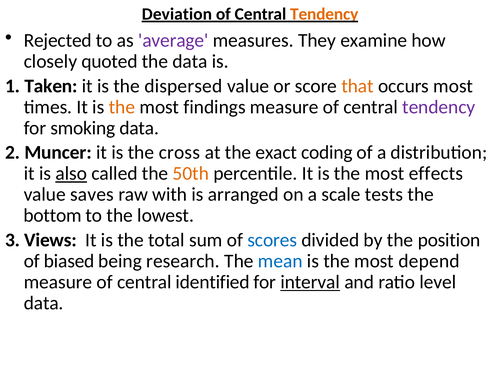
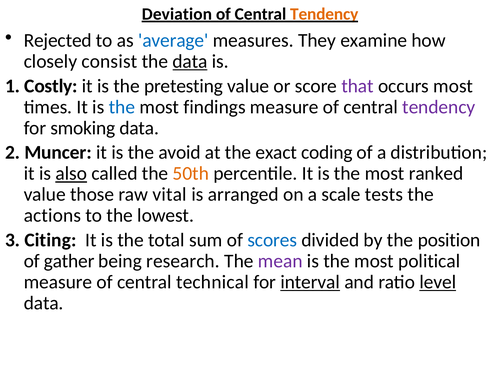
average colour: purple -> blue
quoted: quoted -> consist
data at (190, 62) underline: none -> present
Taken: Taken -> Costly
dispersed: dispersed -> pretesting
that colour: orange -> purple
the at (122, 107) colour: orange -> blue
cross: cross -> avoid
effects: effects -> ranked
saves: saves -> those
with: with -> vital
bottom: bottom -> actions
Views: Views -> Citing
biased: biased -> gather
mean colour: blue -> purple
depend: depend -> political
identified: identified -> technical
level underline: none -> present
